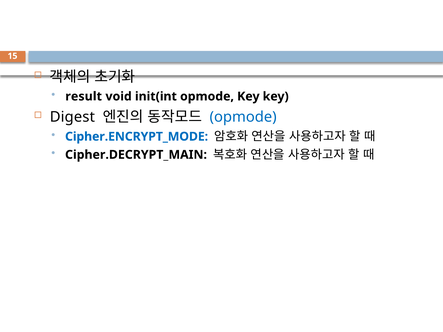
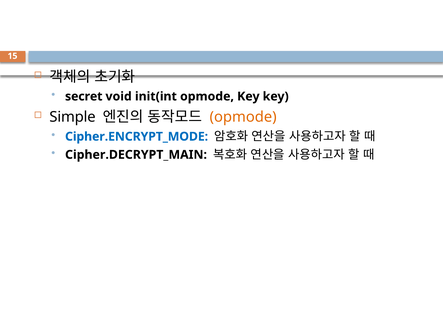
result: result -> secret
Digest: Digest -> Simple
opmode at (243, 117) colour: blue -> orange
